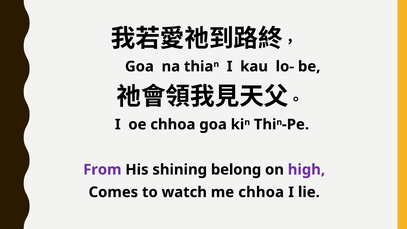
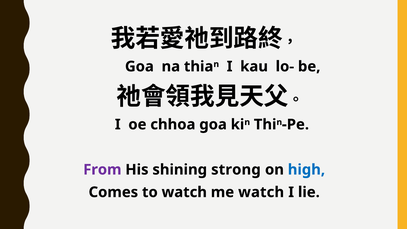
belong: belong -> strong
high colour: purple -> blue
me chhoa: chhoa -> watch
